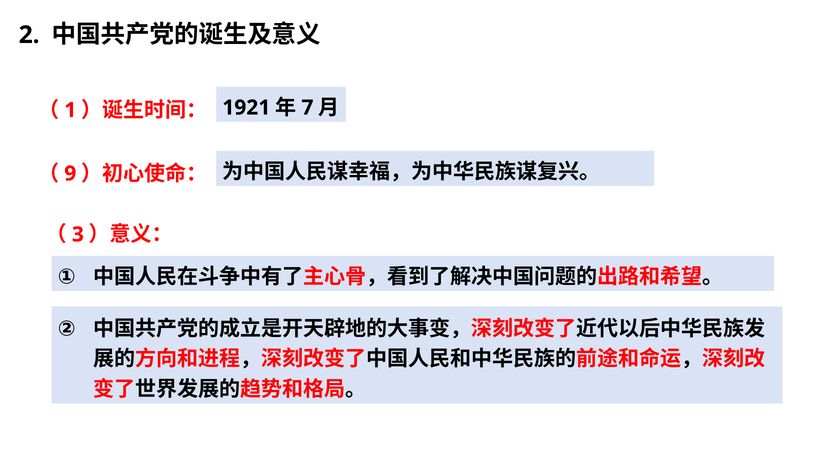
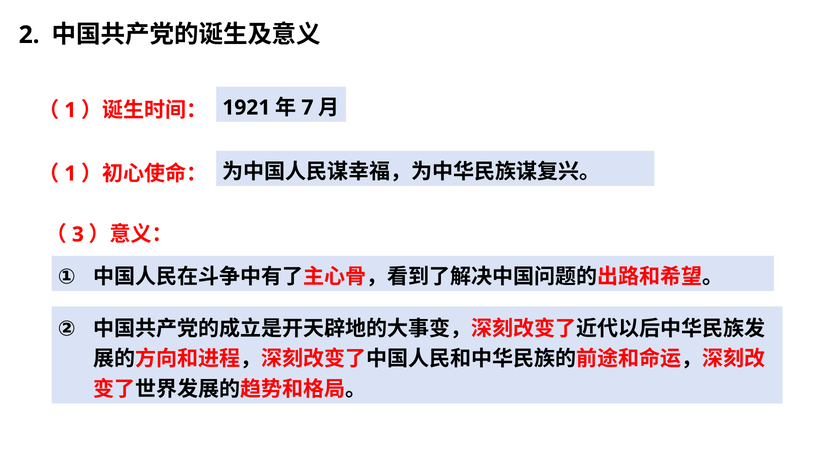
9 at (70, 173): 9 -> 1
